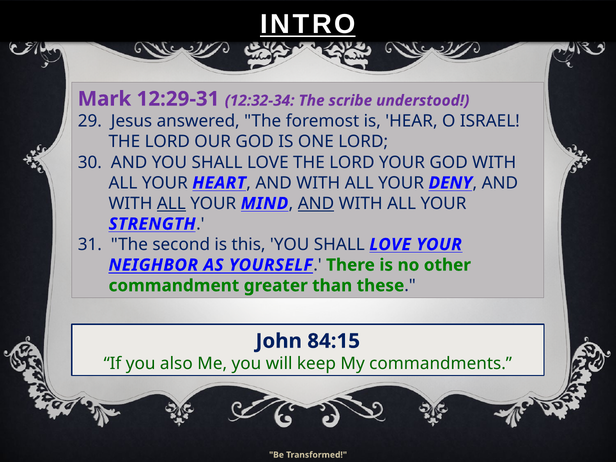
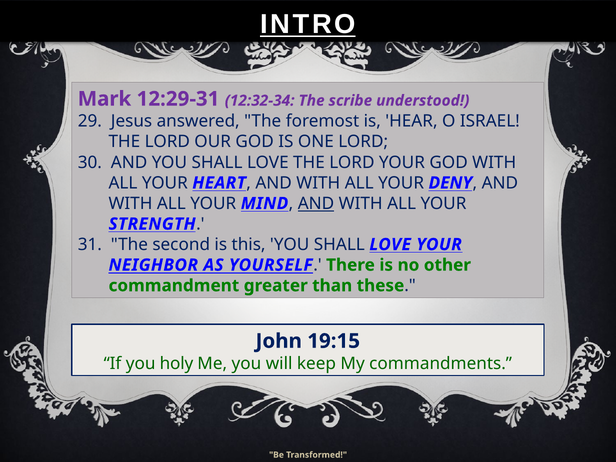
ALL at (171, 203) underline: present -> none
84:15: 84:15 -> 19:15
also: also -> holy
